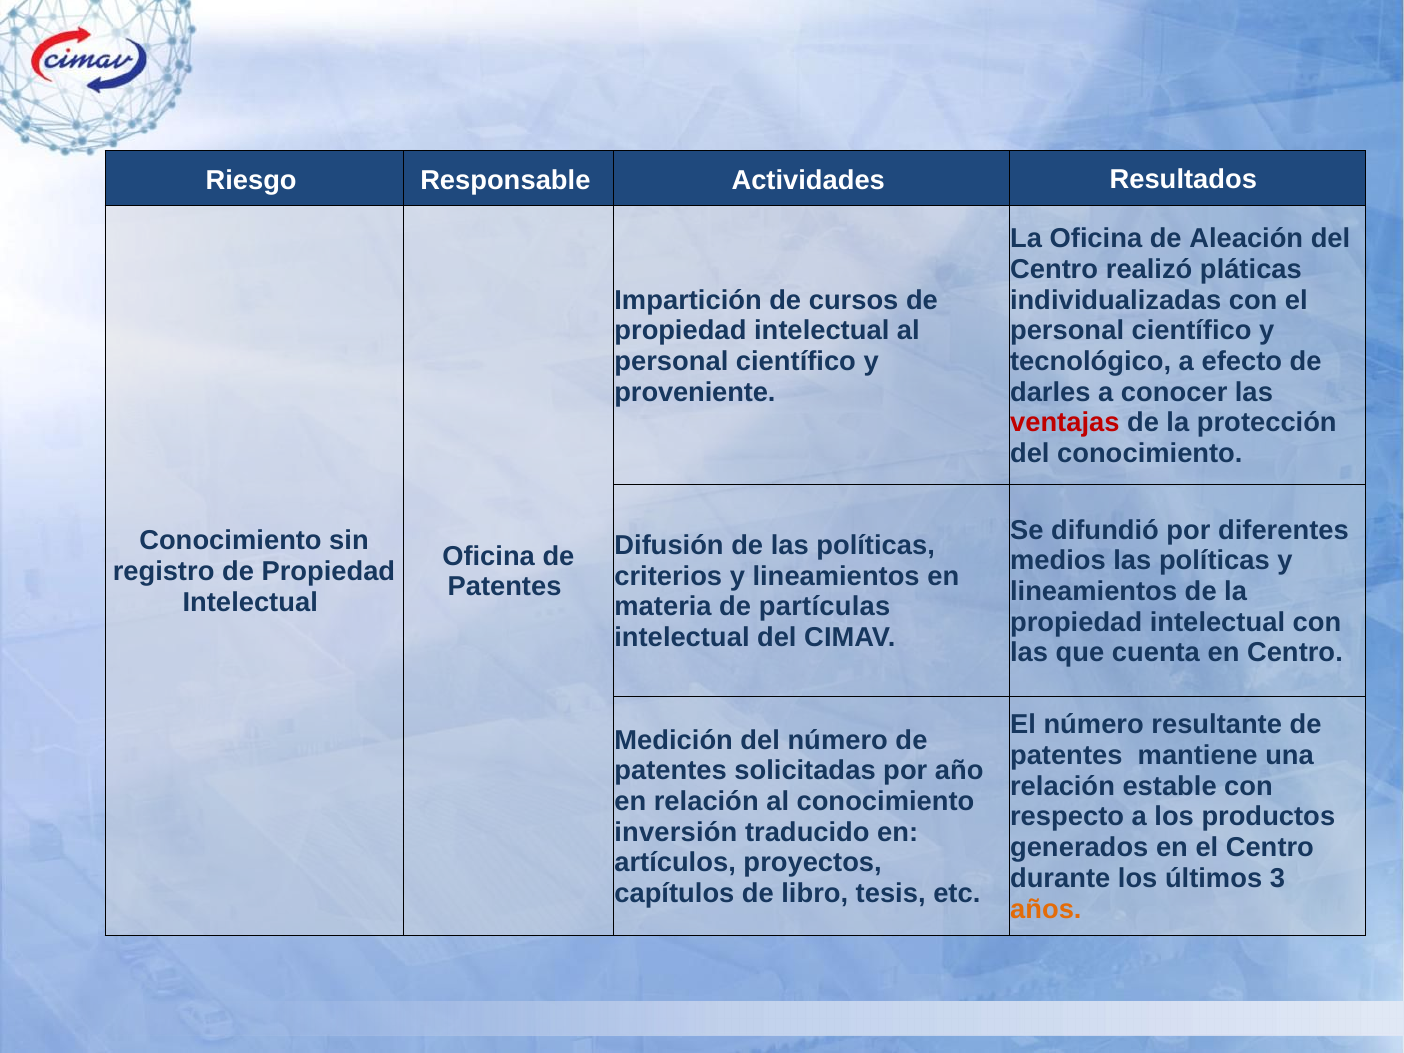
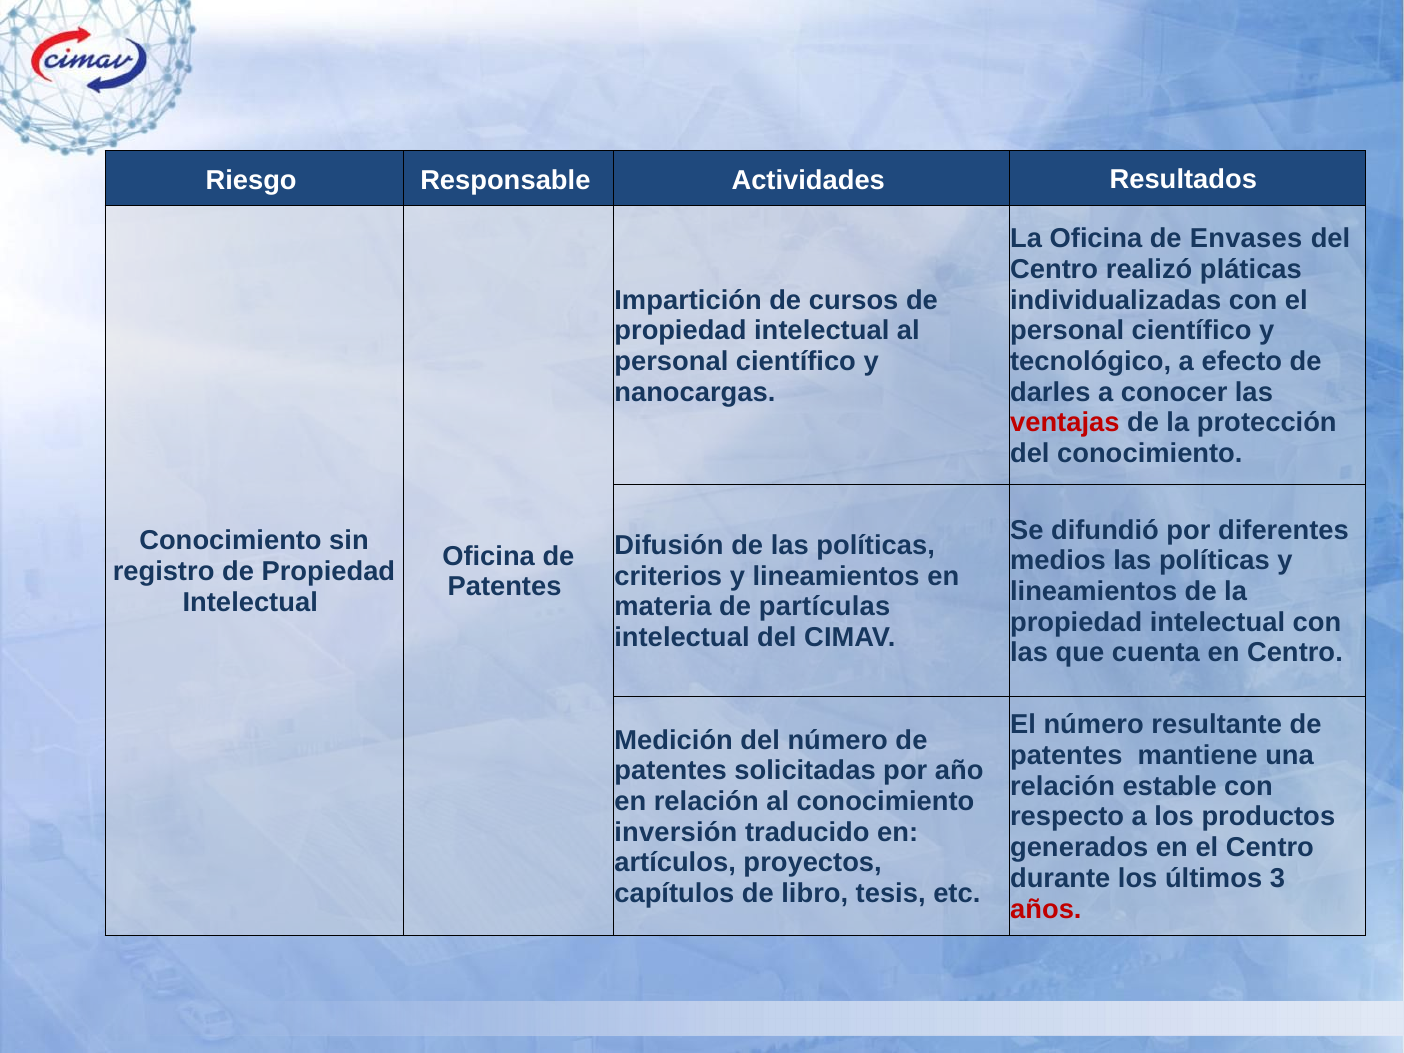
Aleación: Aleación -> Envases
proveniente: proveniente -> nanocargas
años colour: orange -> red
